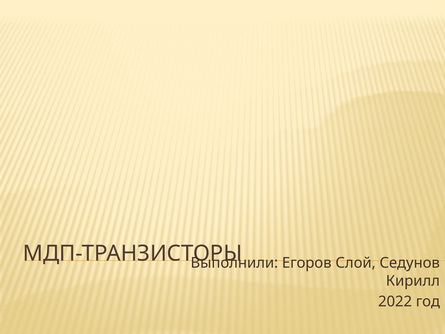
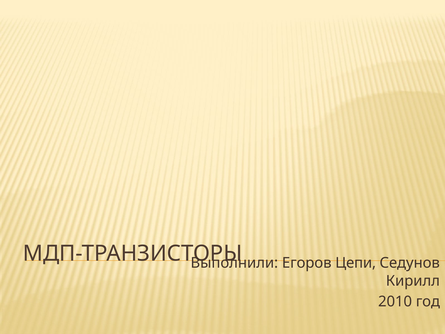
Слой: Слой -> Цепи
2022: 2022 -> 2010
